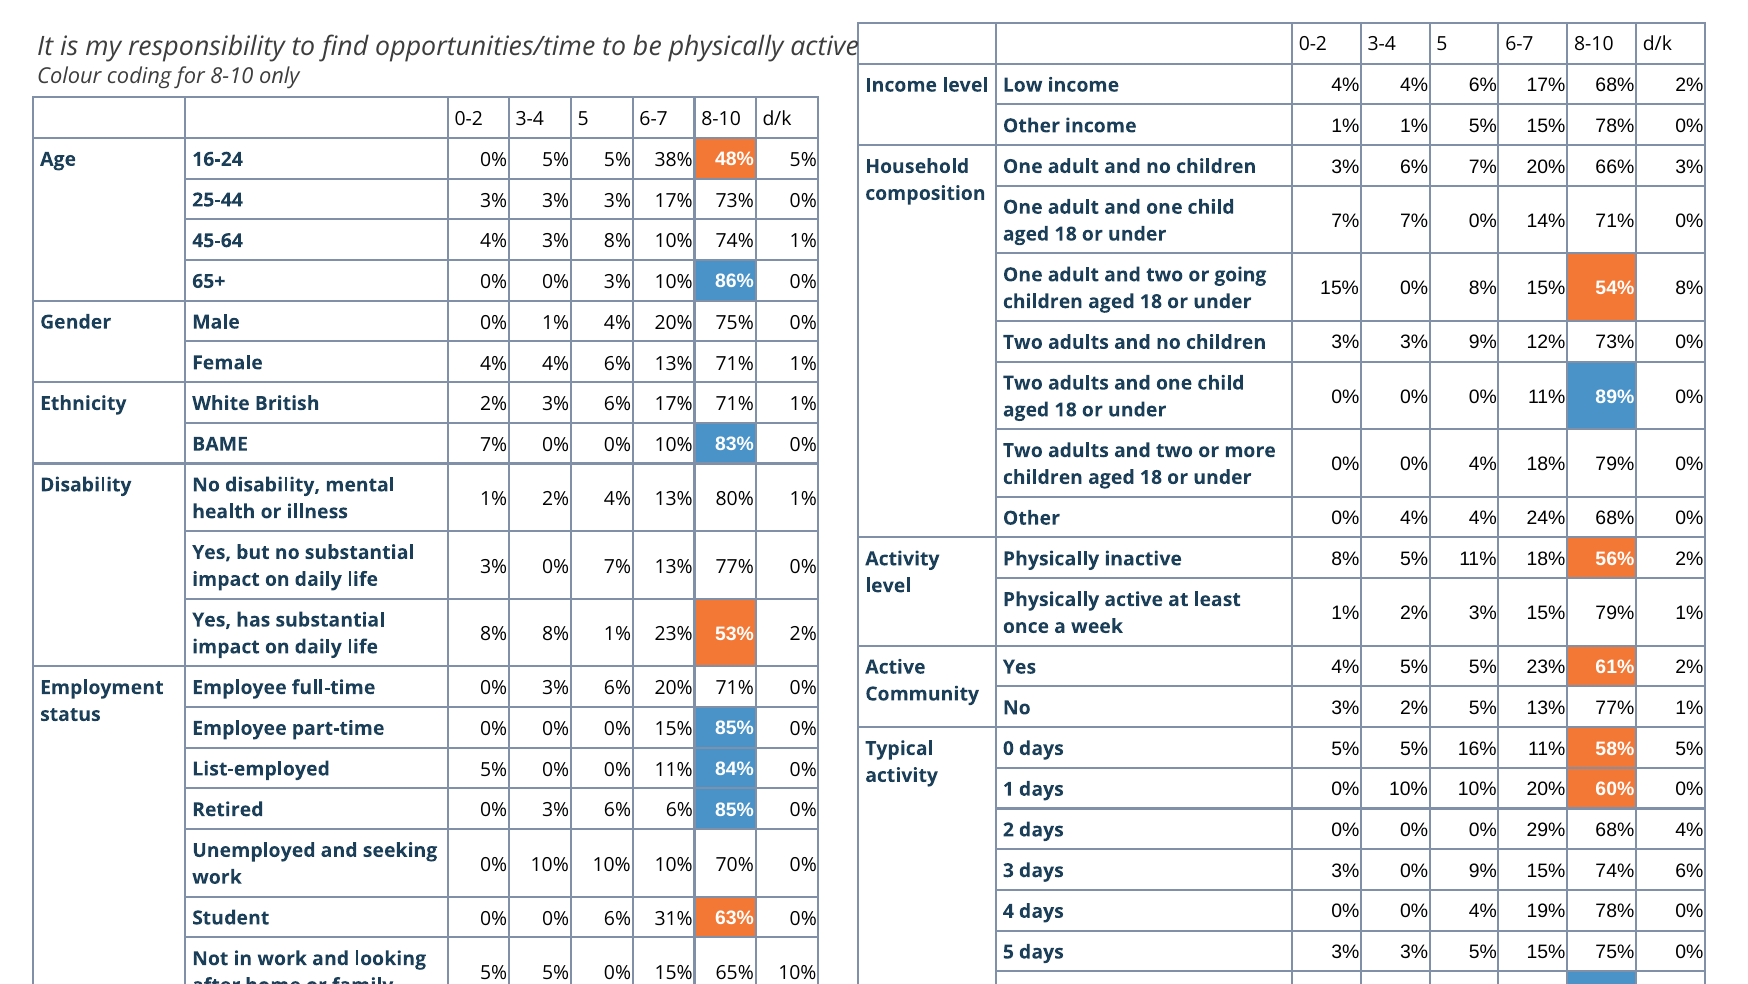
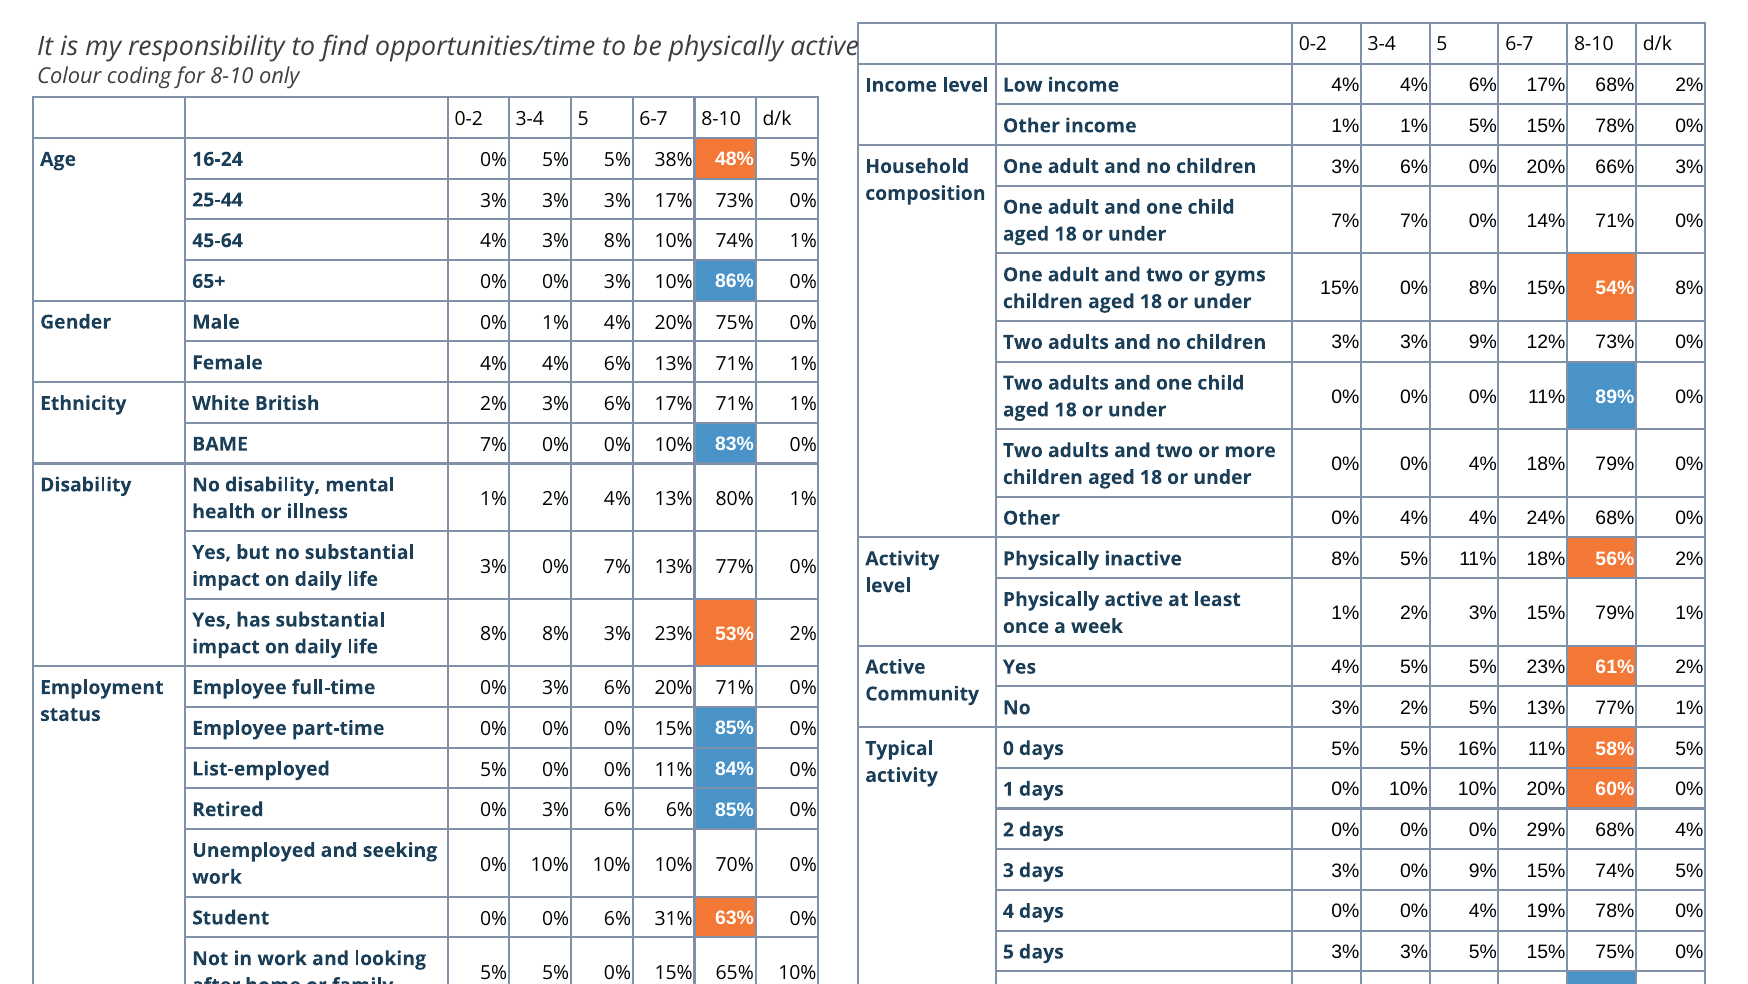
6% 7%: 7% -> 0%
going: going -> gyms
8% 1%: 1% -> 3%
74% 6%: 6% -> 5%
